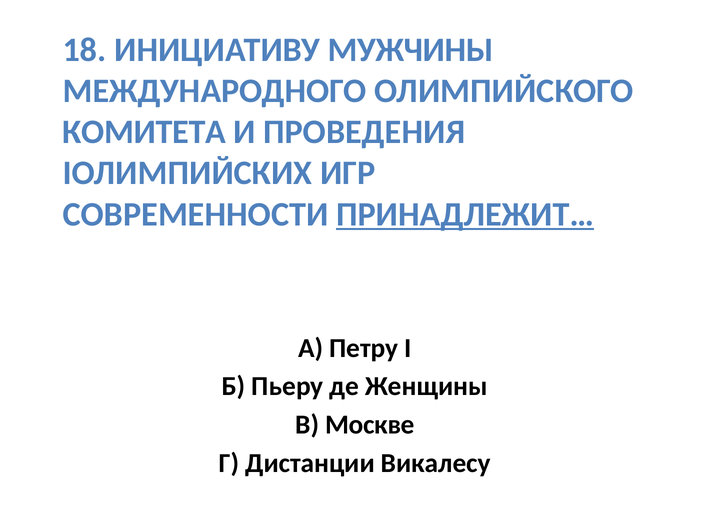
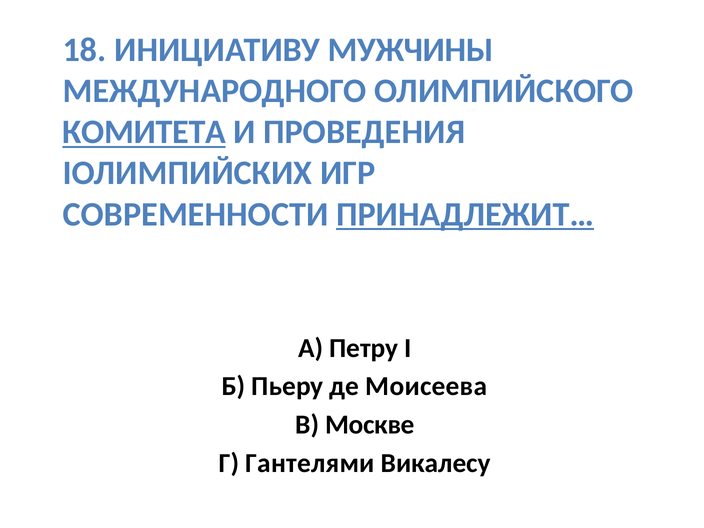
КОМИТЕТА underline: none -> present
Женщины: Женщины -> Моисеева
Дистанции: Дистанции -> Гантелями
